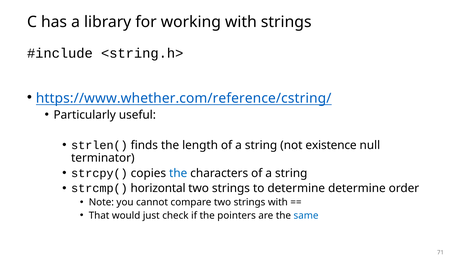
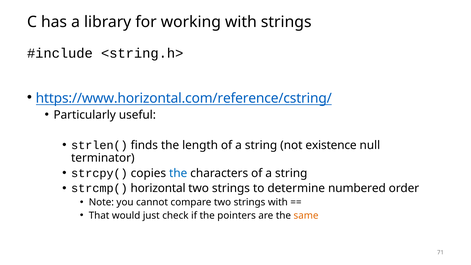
https://www.whether.com/reference/cstring/: https://www.whether.com/reference/cstring/ -> https://www.horizontal.com/reference/cstring/
determine determine: determine -> numbered
same colour: blue -> orange
